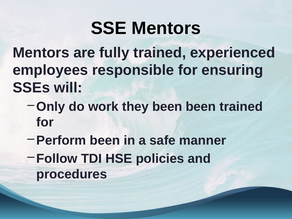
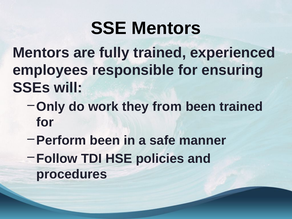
they been: been -> from
